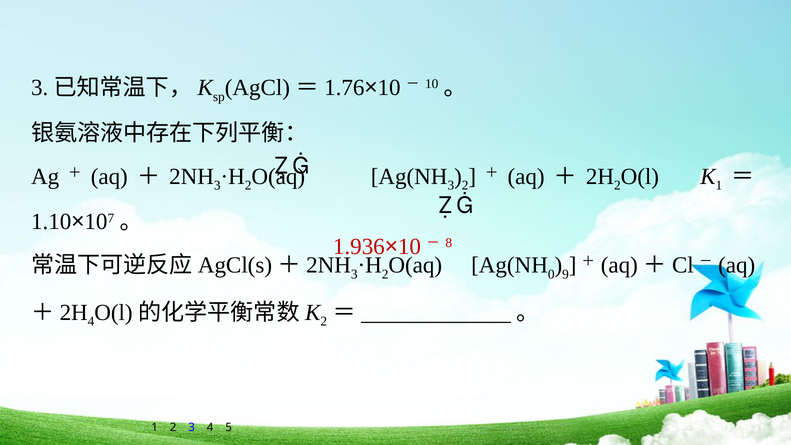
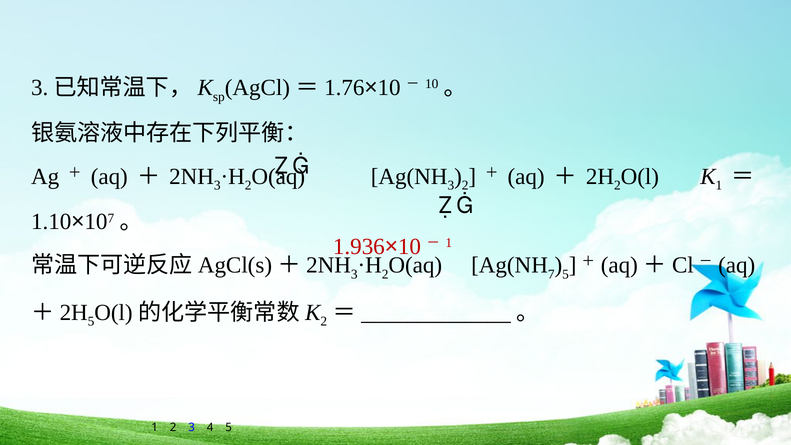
8 at (449, 243): 8 -> 1
0: 0 -> 7
9 at (565, 274): 9 -> 5
4 at (91, 322): 4 -> 5
